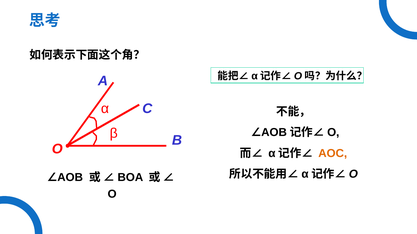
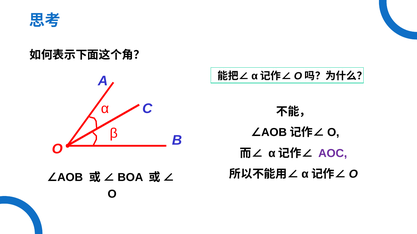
AOC colour: orange -> purple
